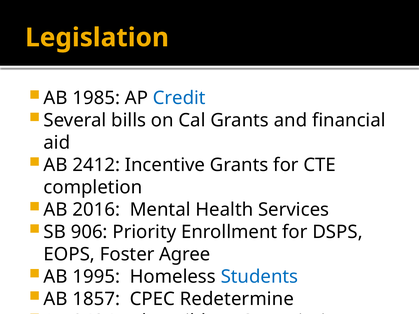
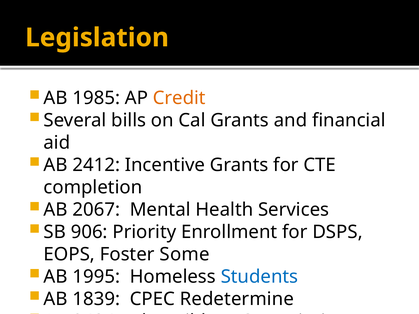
Credit colour: blue -> orange
2016: 2016 -> 2067
Agree: Agree -> Some
1857: 1857 -> 1839
